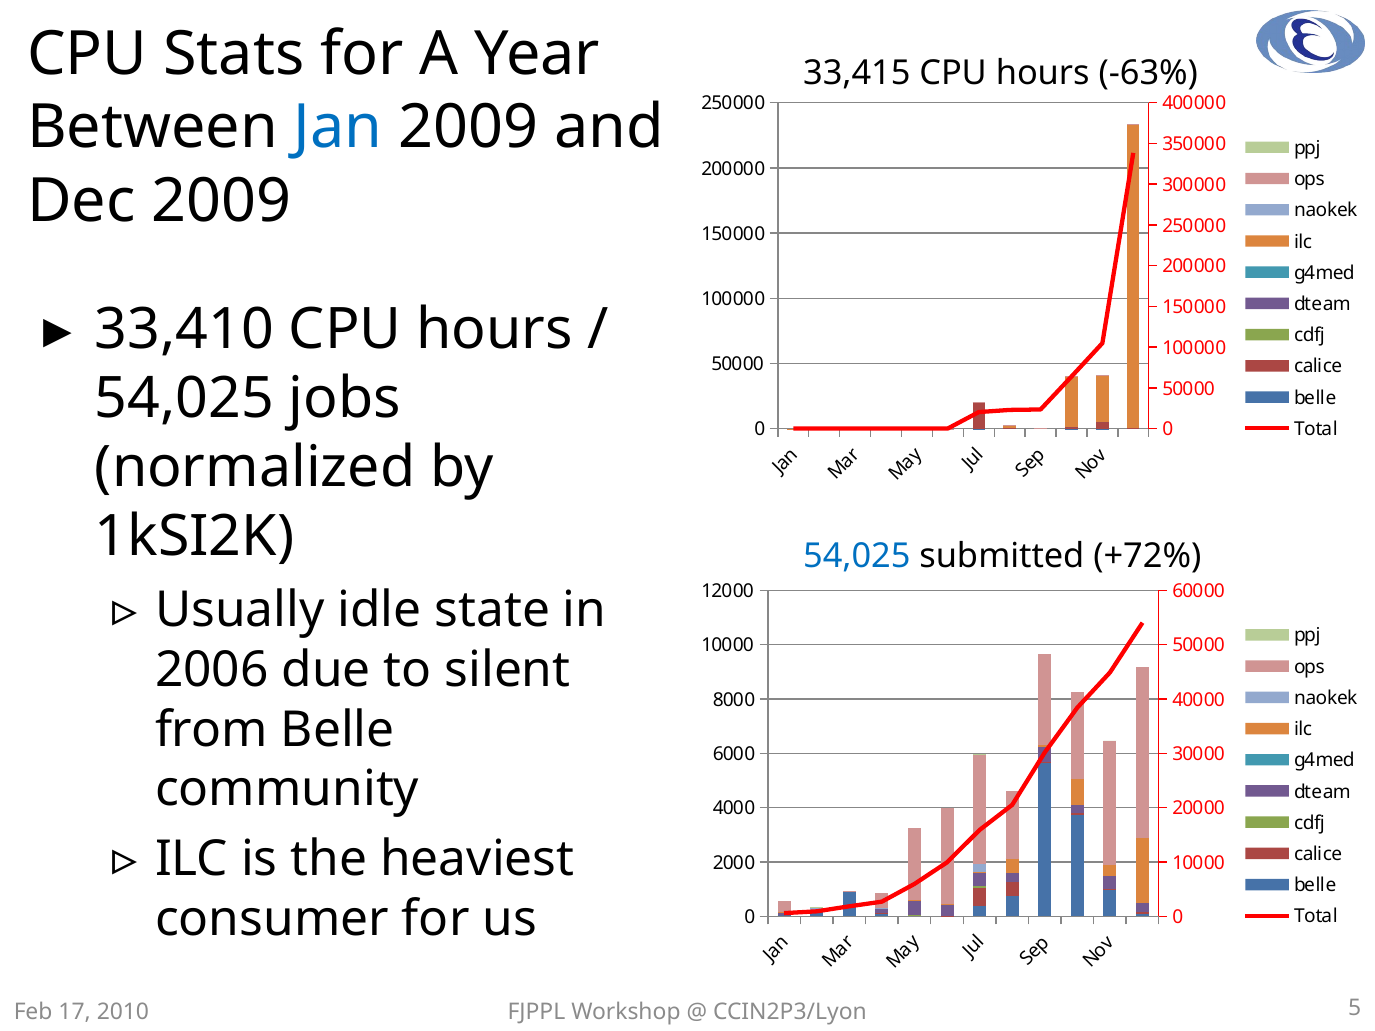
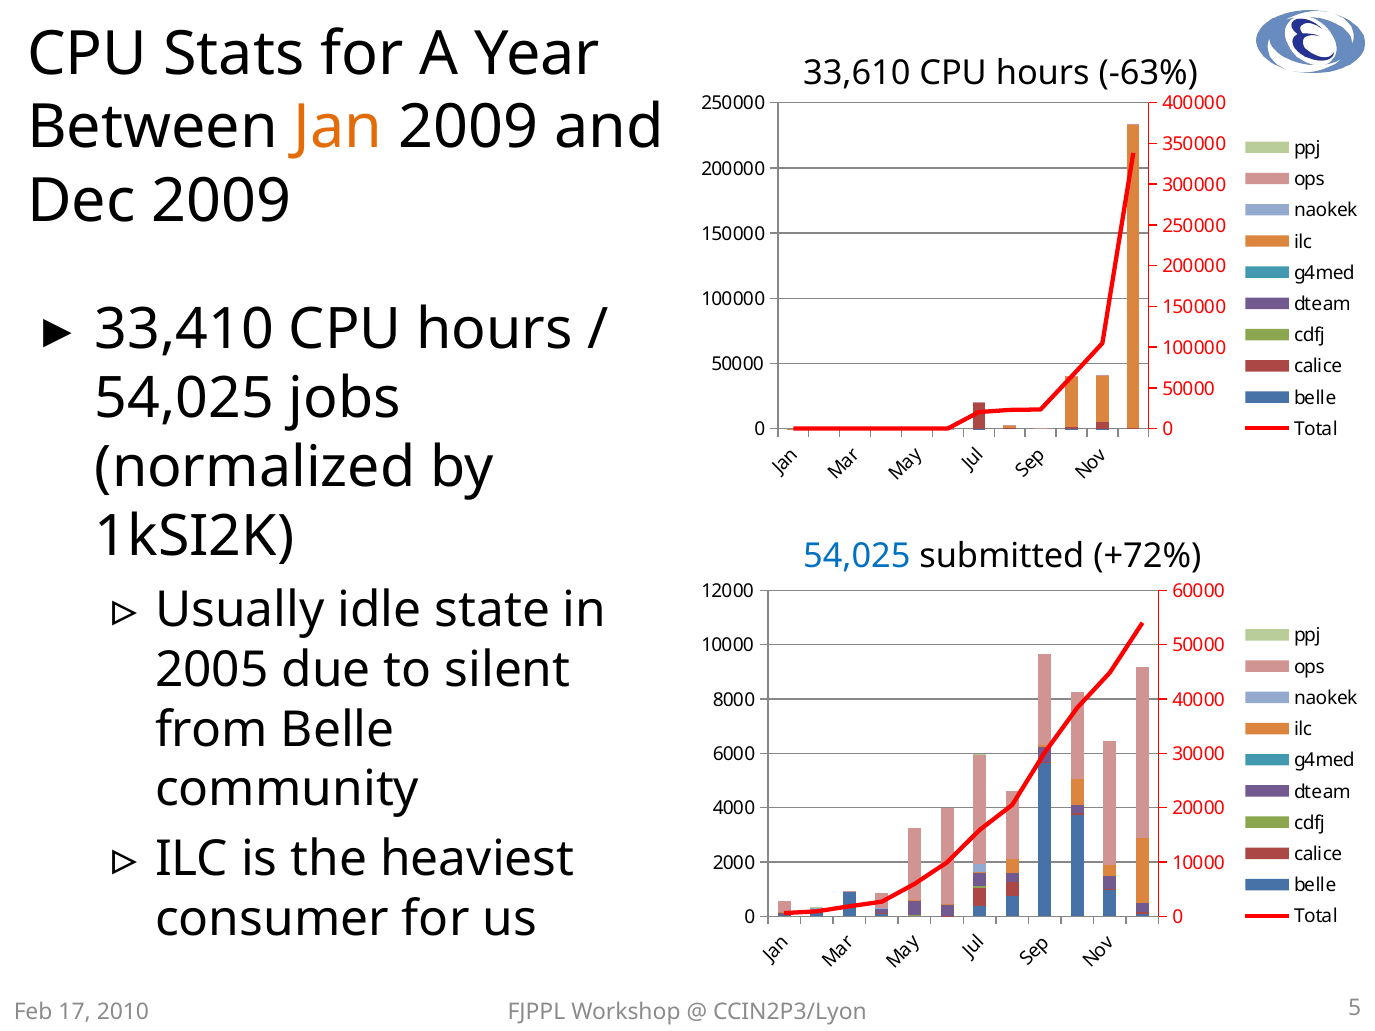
33,415: 33,415 -> 33,610
Jan colour: blue -> orange
2006: 2006 -> 2005
